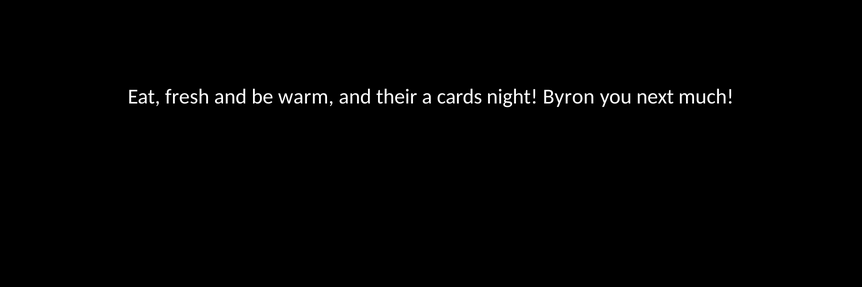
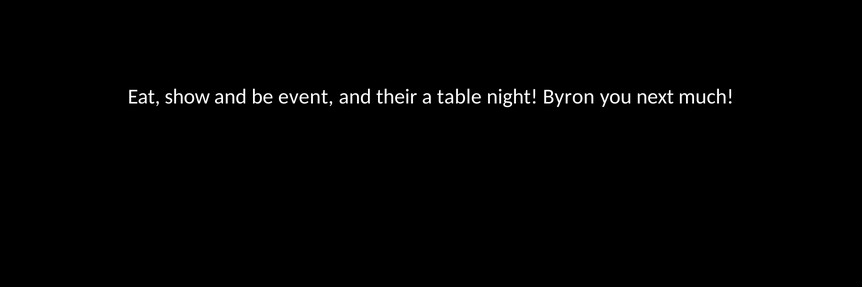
fresh: fresh -> show
warm: warm -> event
cards: cards -> table
